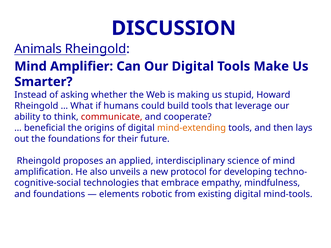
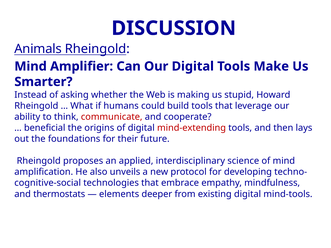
mind-extending colour: orange -> red
and foundations: foundations -> thermostats
robotic: robotic -> deeper
